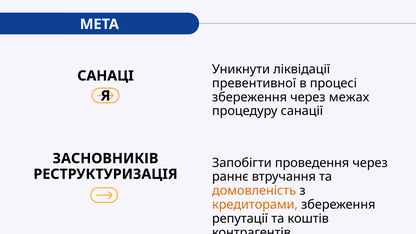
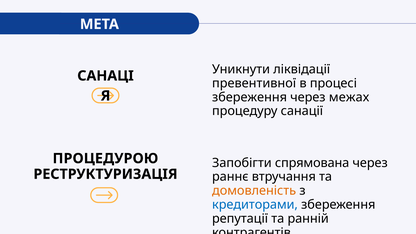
ЗАСНОВНИКІВ: ЗАСНОВНИКІВ -> ПРОЦЕДУРОЮ
проведення: проведення -> спрямована
кредиторами colour: orange -> blue
коштів: коштів -> раннiй
